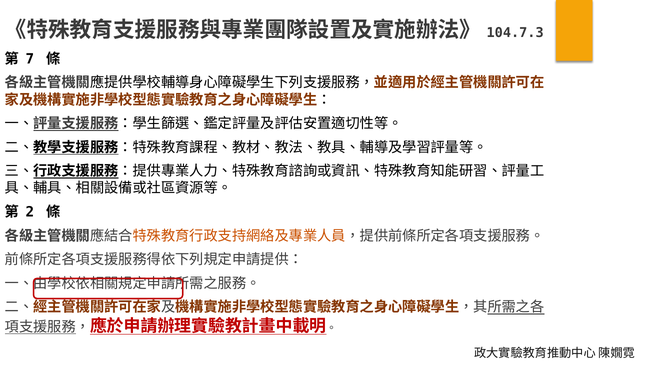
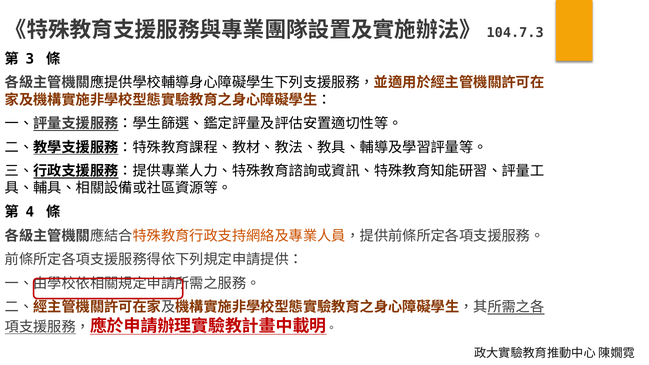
7: 7 -> 3
2: 2 -> 4
